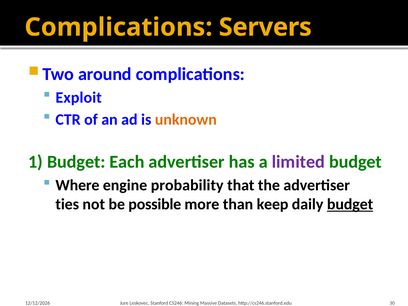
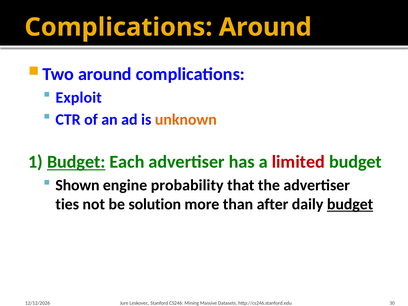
Complications Servers: Servers -> Around
Budget at (76, 162) underline: none -> present
limited colour: purple -> red
Where: Where -> Shown
possible: possible -> solution
keep: keep -> after
